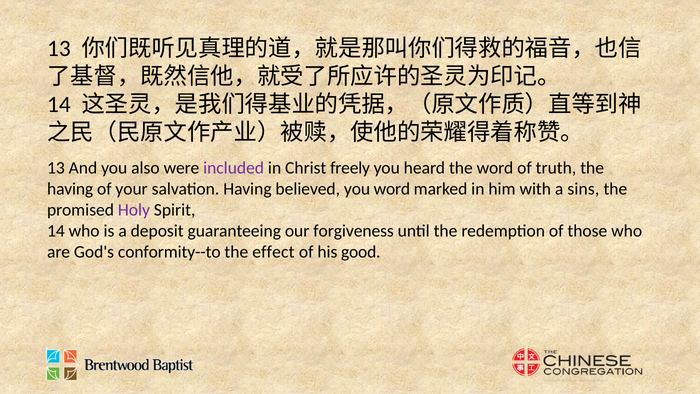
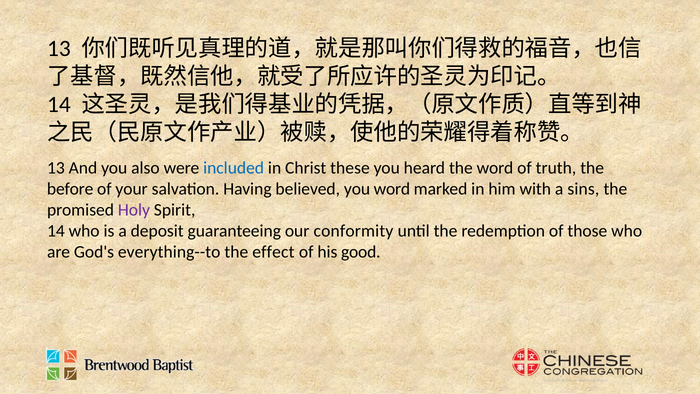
included colour: purple -> blue
freely: freely -> these
having at (70, 189): having -> before
forgiveness: forgiveness -> conformity
conformity--to: conformity--to -> everything--to
